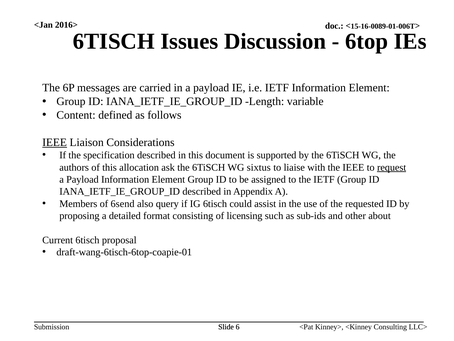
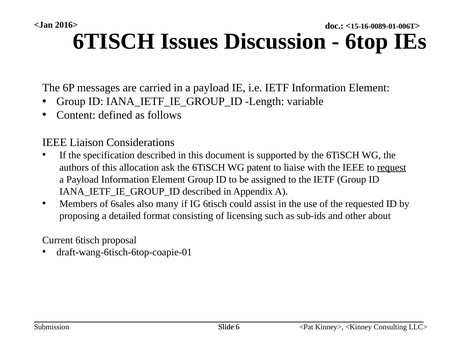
IEEE at (55, 142) underline: present -> none
sixtus: sixtus -> patent
6send: 6send -> 6sales
query: query -> many
